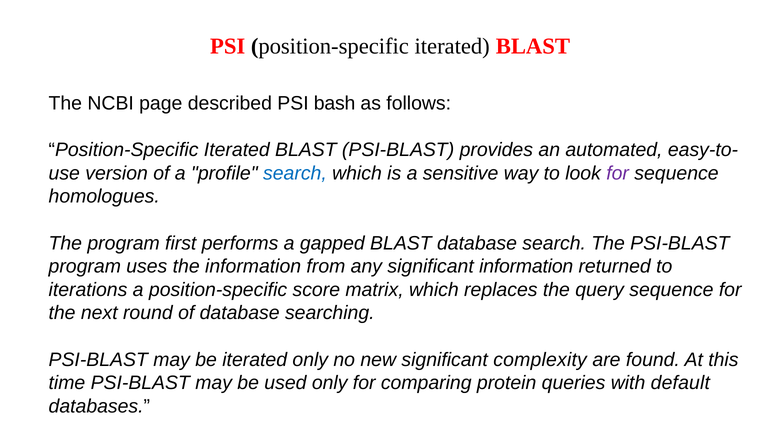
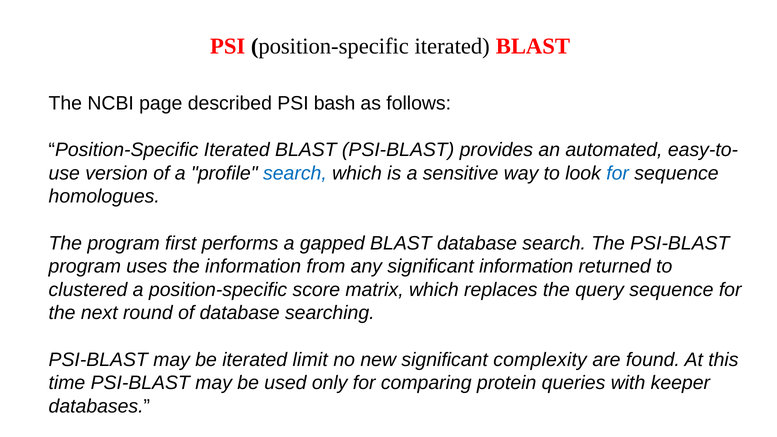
for at (618, 173) colour: purple -> blue
iterations: iterations -> clustered
iterated only: only -> limit
default: default -> keeper
